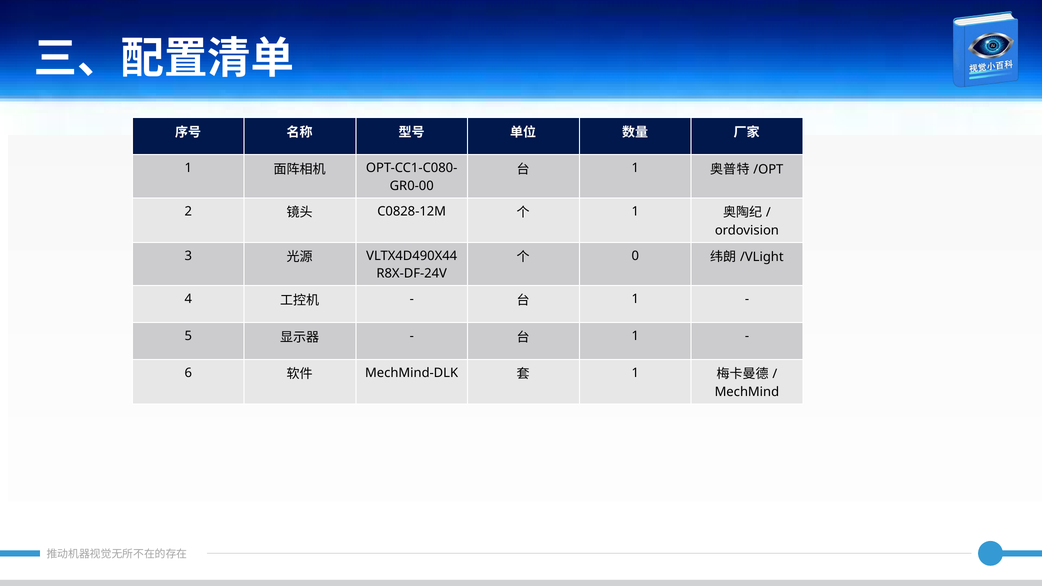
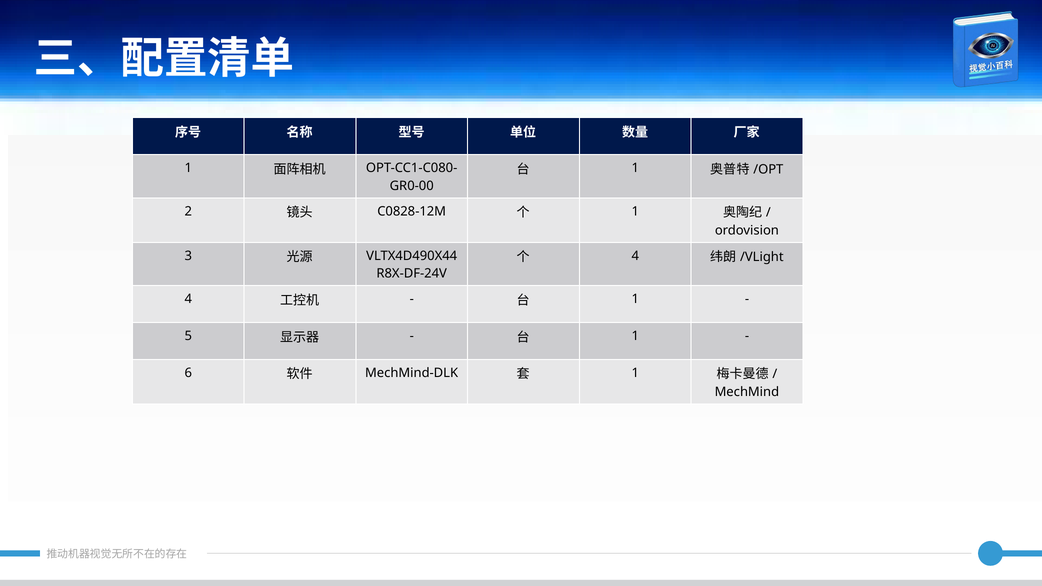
0 at (635, 256): 0 -> 4
